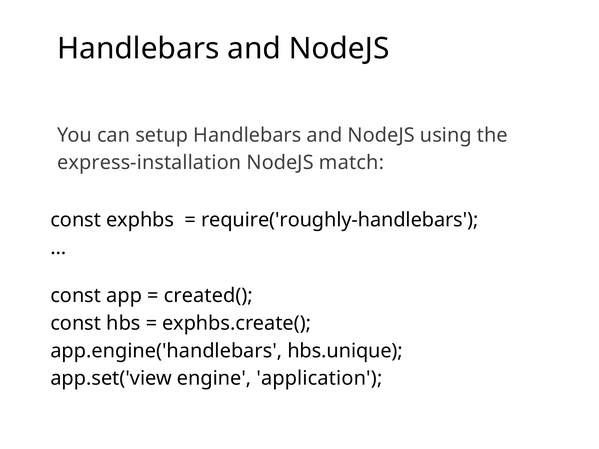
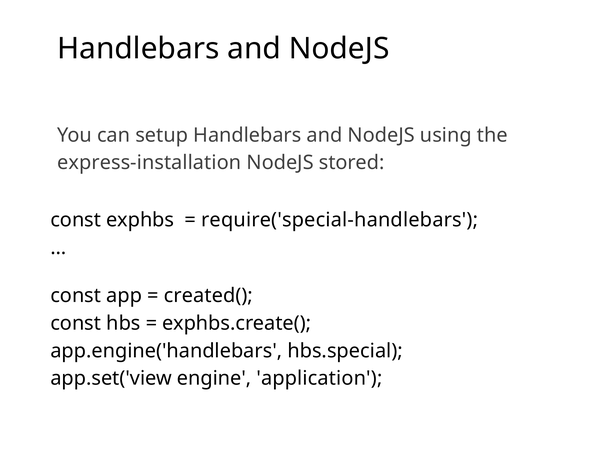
match: match -> stored
require('roughly-handlebars: require('roughly-handlebars -> require('special-handlebars
hbs.unique: hbs.unique -> hbs.special
